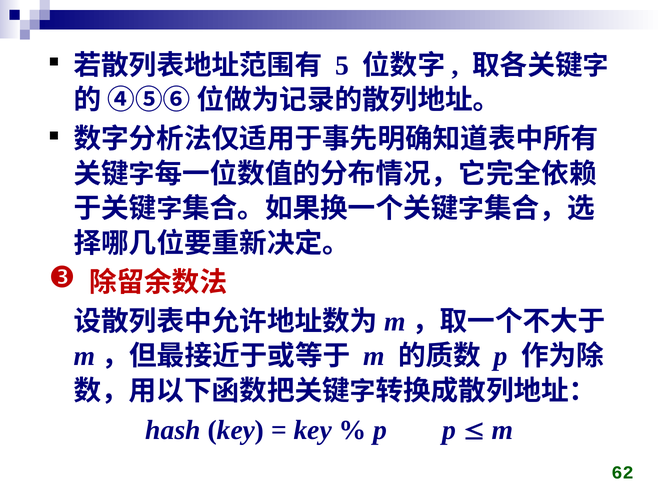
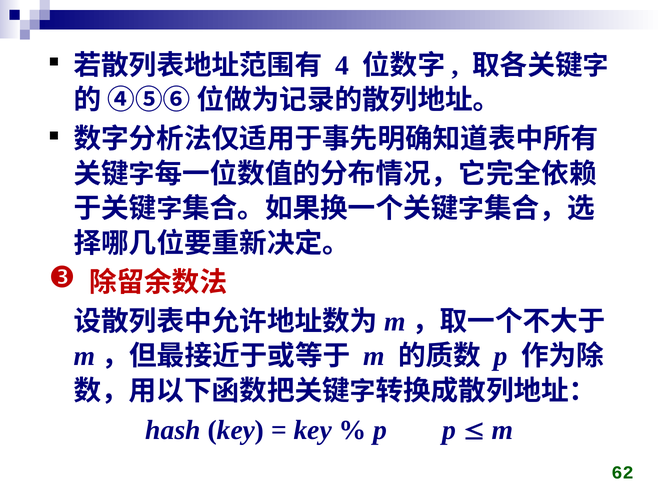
5: 5 -> 4
